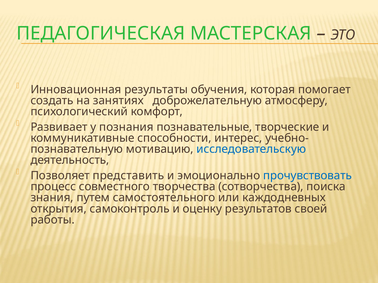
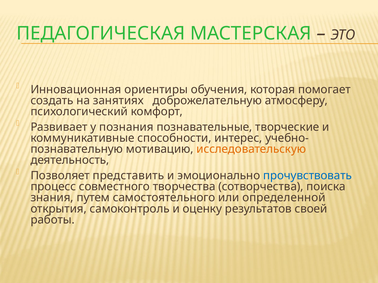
результаты: результаты -> ориентиры
исследовательскую colour: blue -> orange
каждодневных: каждодневных -> определенной
